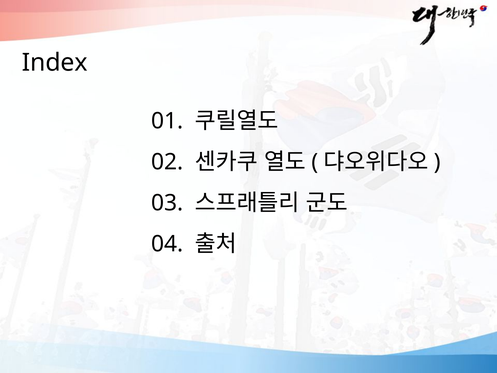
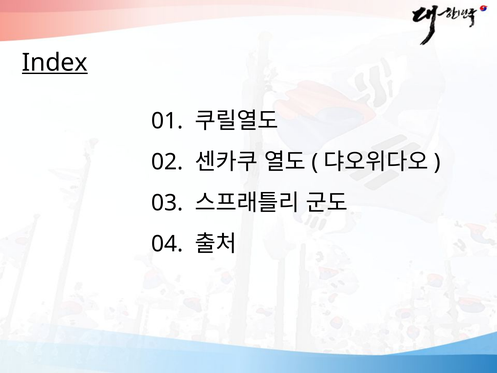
Index underline: none -> present
